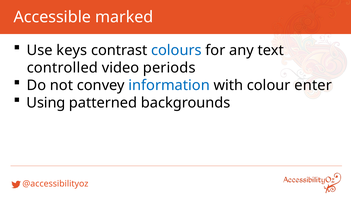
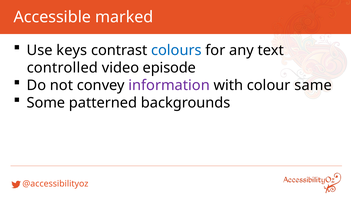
periods: periods -> episode
information colour: blue -> purple
enter: enter -> same
Using: Using -> Some
